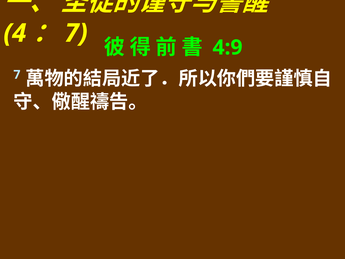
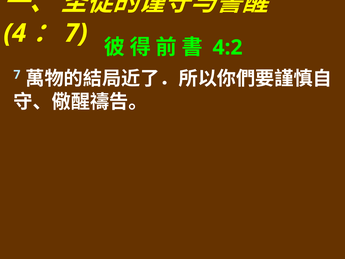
4:9: 4:9 -> 4:2
